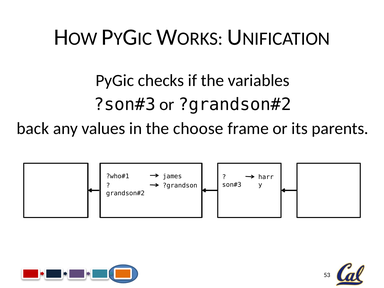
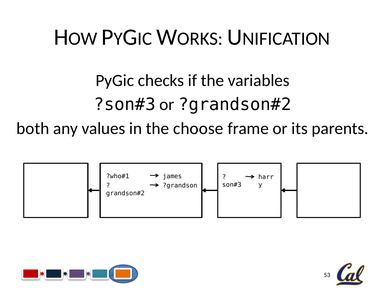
back: back -> both
